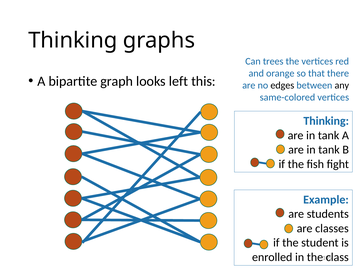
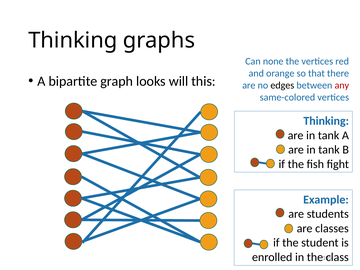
trees: trees -> none
left: left -> will
any colour: black -> red
